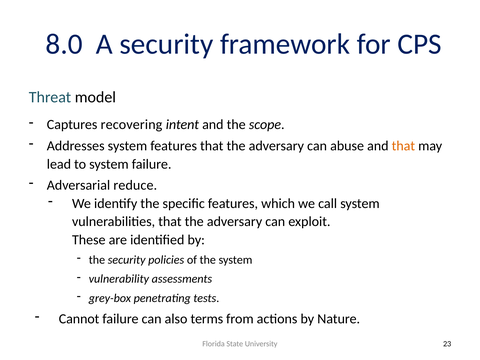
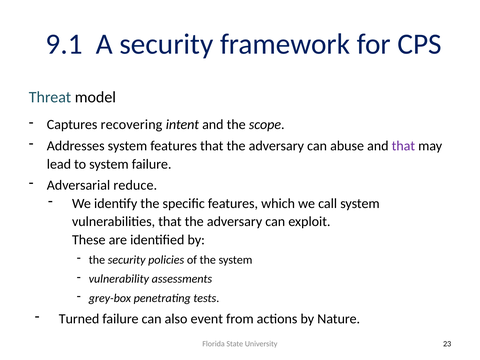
8.0: 8.0 -> 9.1
that at (403, 146) colour: orange -> purple
Cannot: Cannot -> Turned
terms: terms -> event
